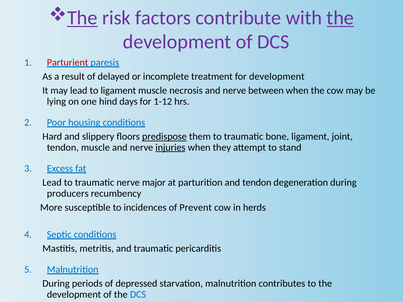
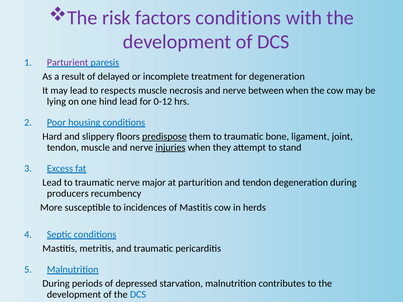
The at (82, 18) underline: present -> none
factors contribute: contribute -> conditions
the at (340, 18) underline: present -> none
Parturient colour: red -> purple
for development: development -> degeneration
to ligament: ligament -> respects
hind days: days -> lead
1-12: 1-12 -> 0-12
of Prevent: Prevent -> Mastitis
